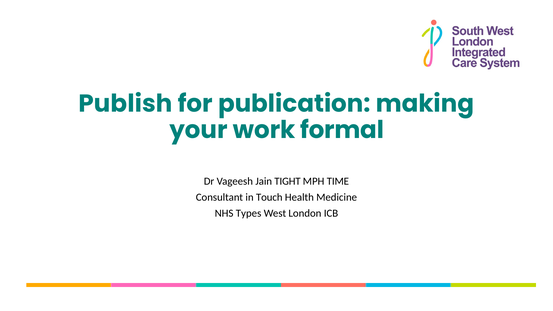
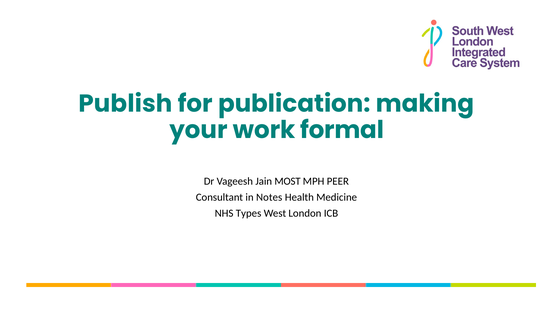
TIGHT: TIGHT -> MOST
TIME: TIME -> PEER
Touch: Touch -> Notes
